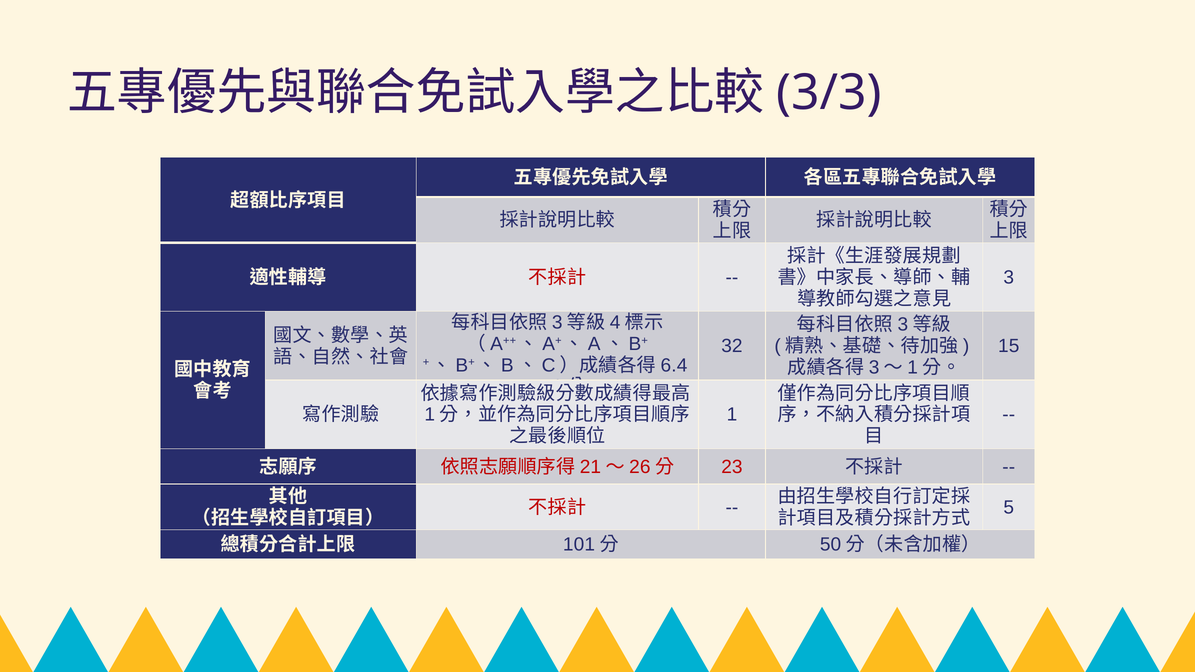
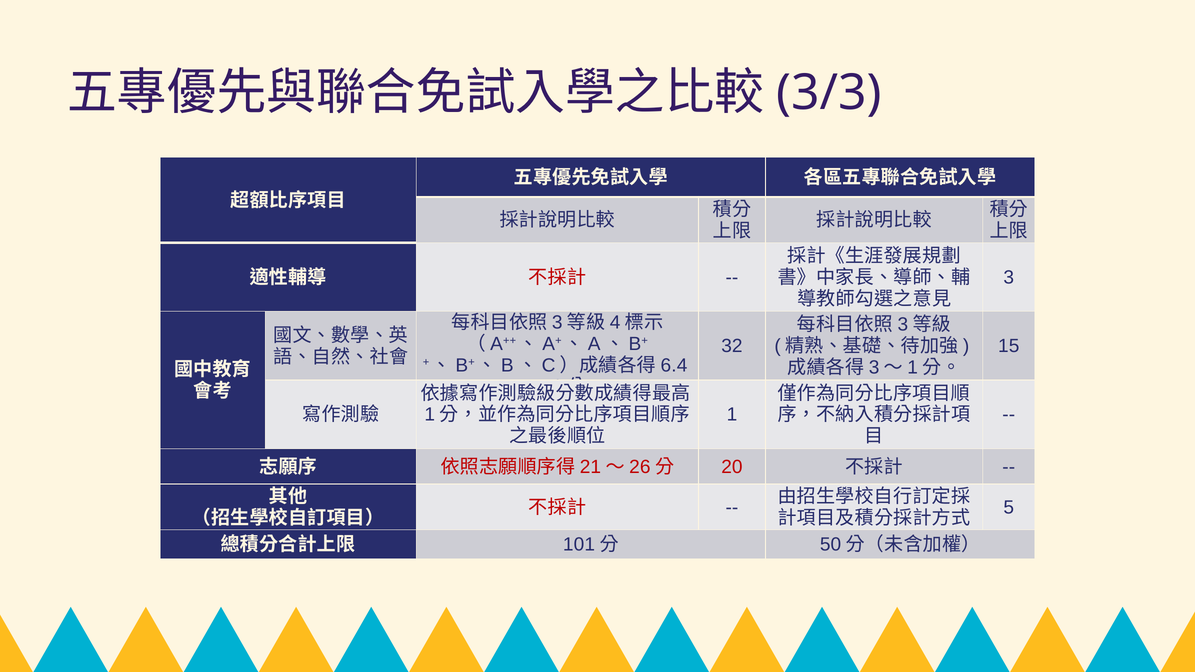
23: 23 -> 20
